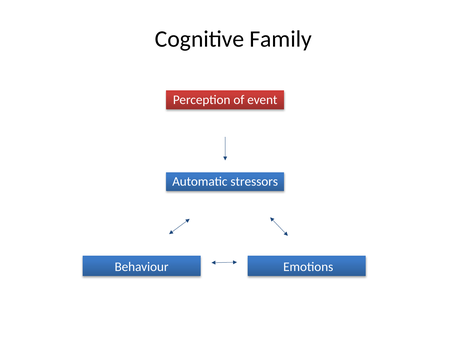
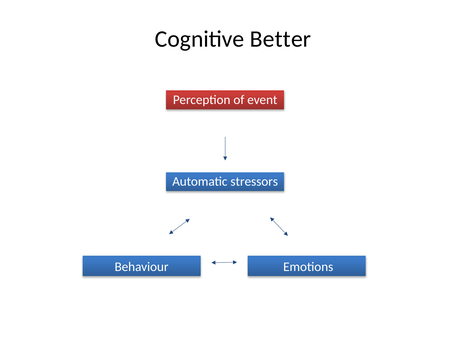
Family: Family -> Better
